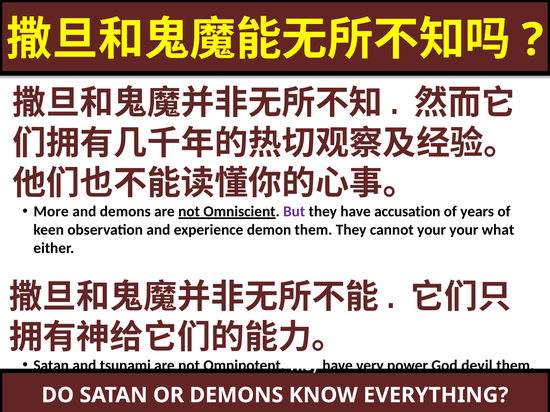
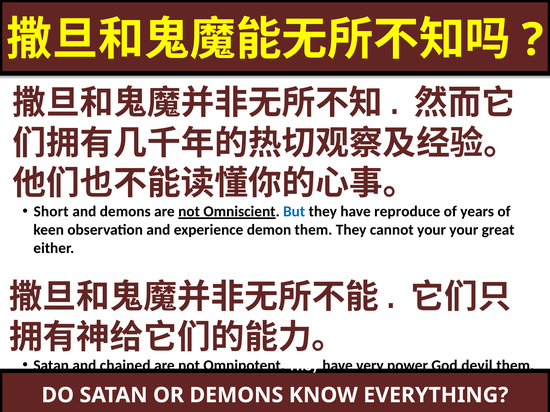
More: More -> Short
But colour: purple -> blue
accusation: accusation -> reproduce
what: what -> great
tsunami: tsunami -> chained
